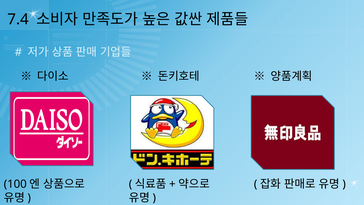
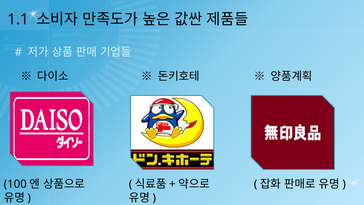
7.4: 7.4 -> 1.1
